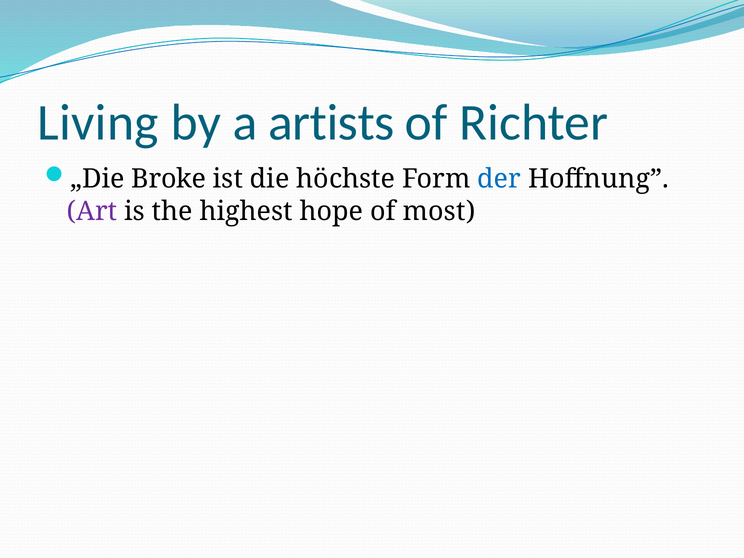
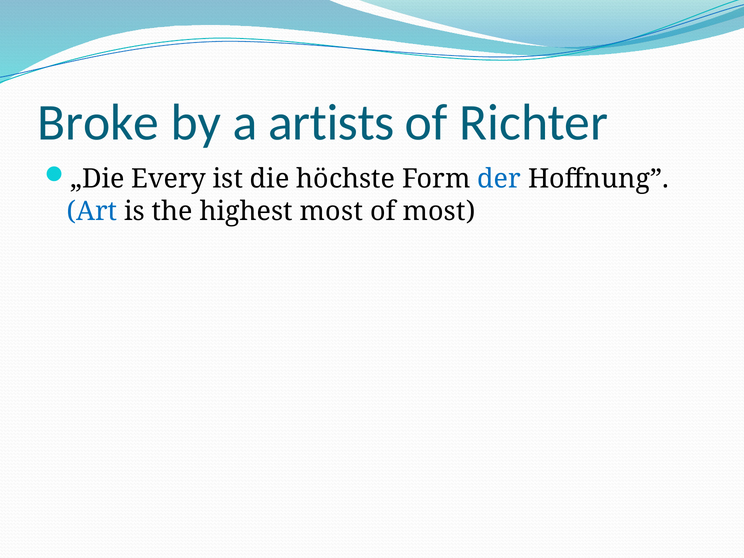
Living: Living -> Broke
Broke: Broke -> Every
Art colour: purple -> blue
highest hope: hope -> most
